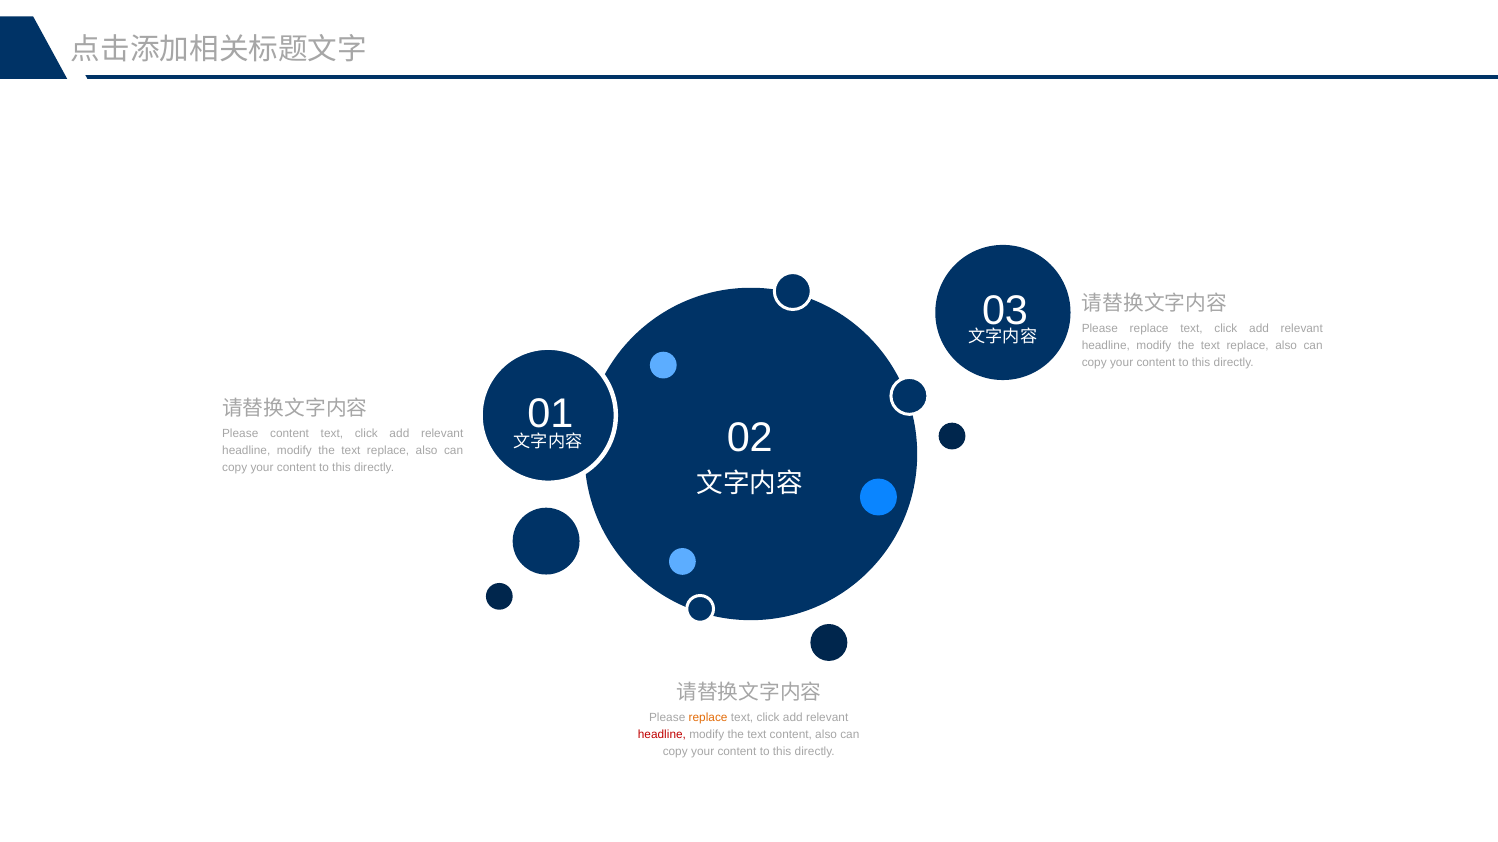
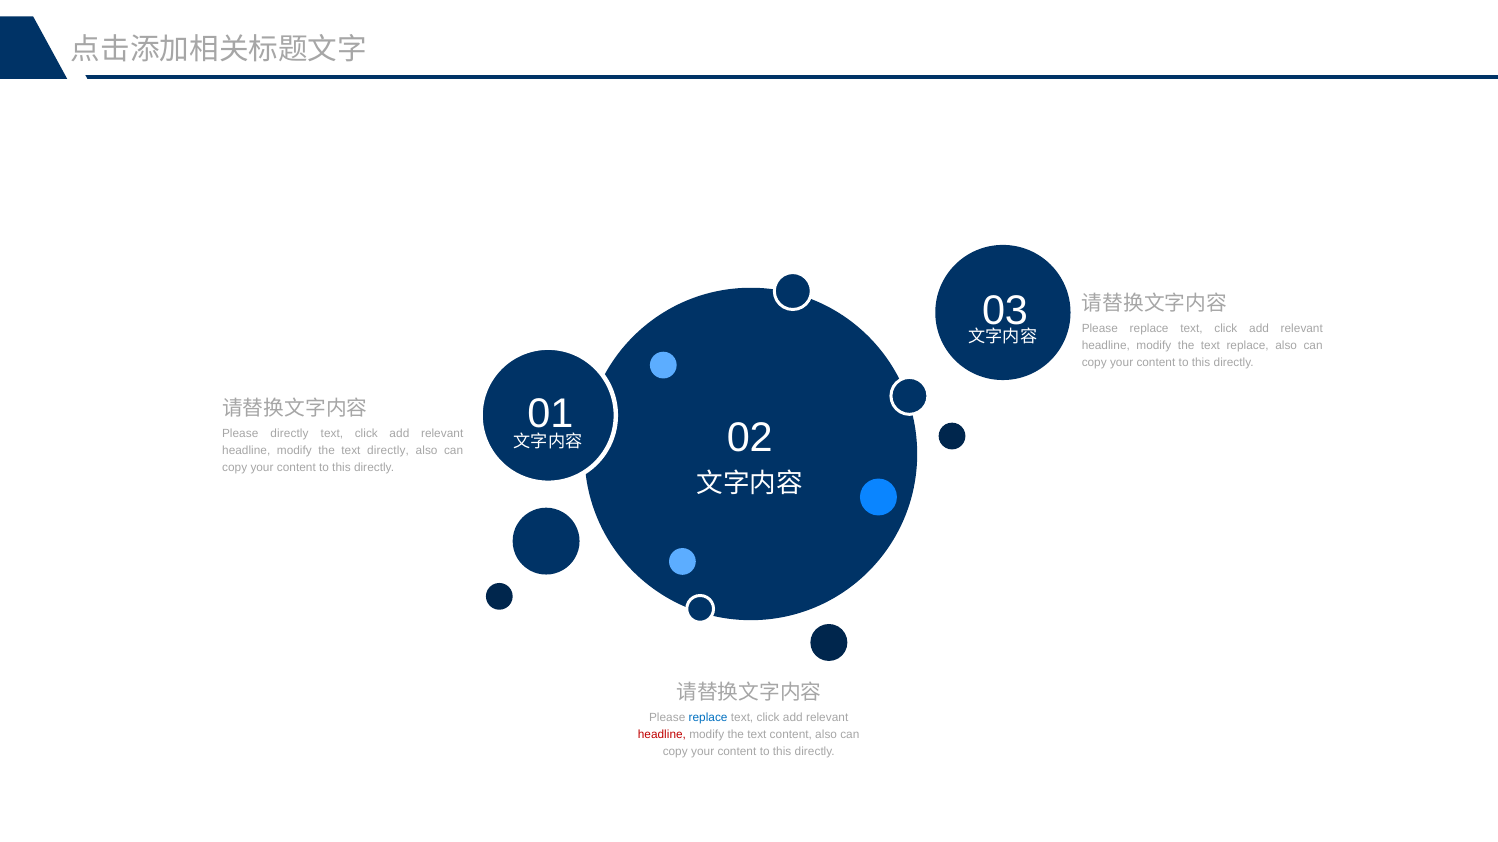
Please content: content -> directly
replace at (388, 451): replace -> directly
replace at (708, 718) colour: orange -> blue
